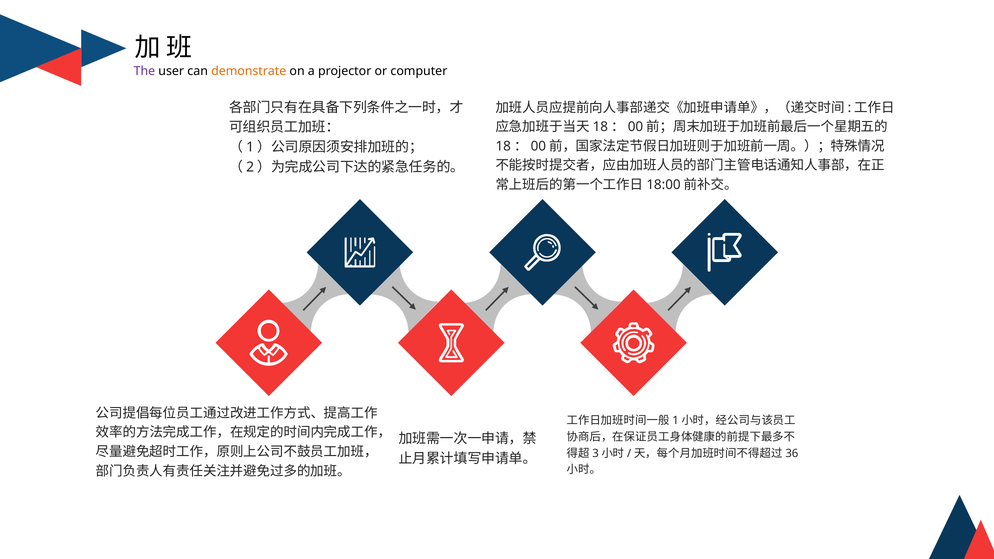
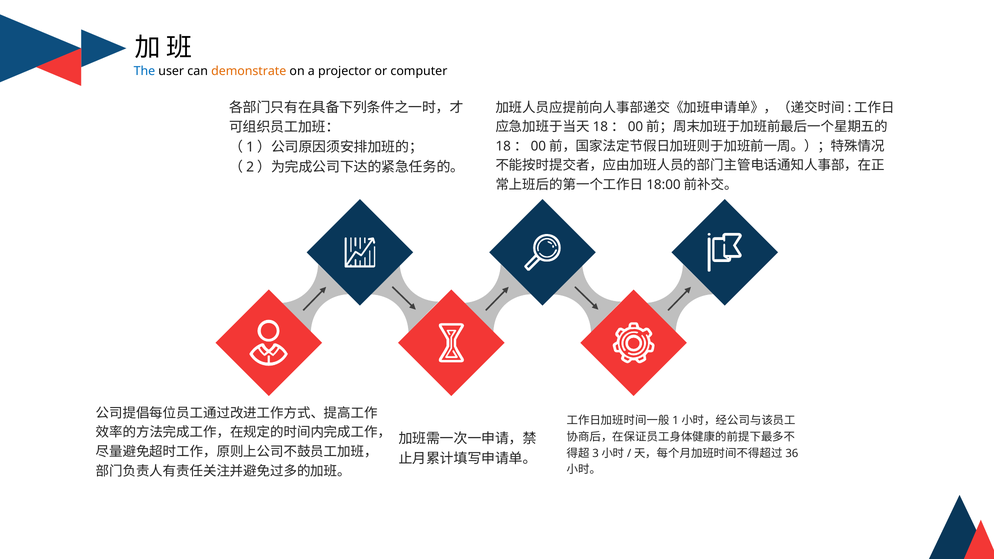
The colour: purple -> blue
